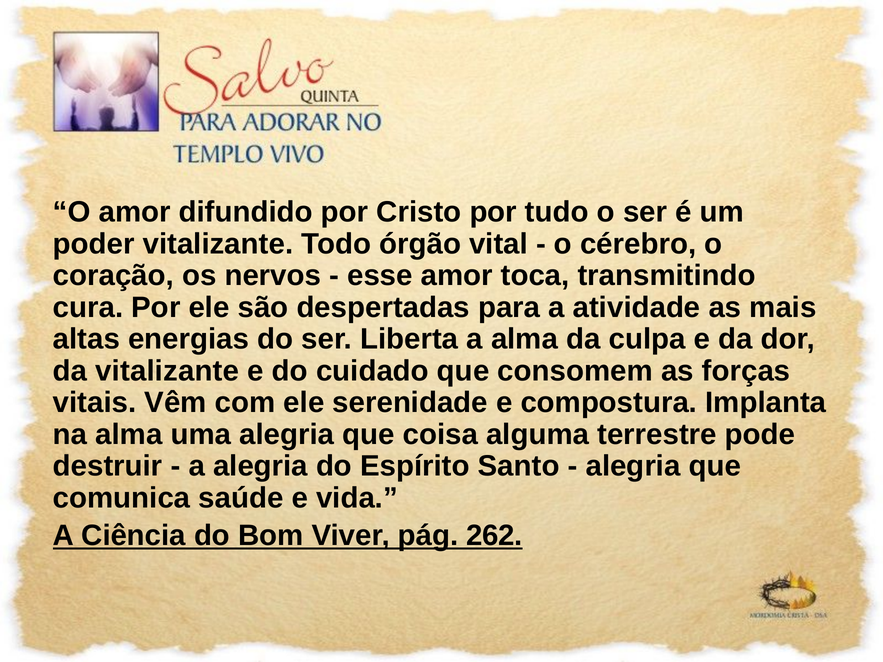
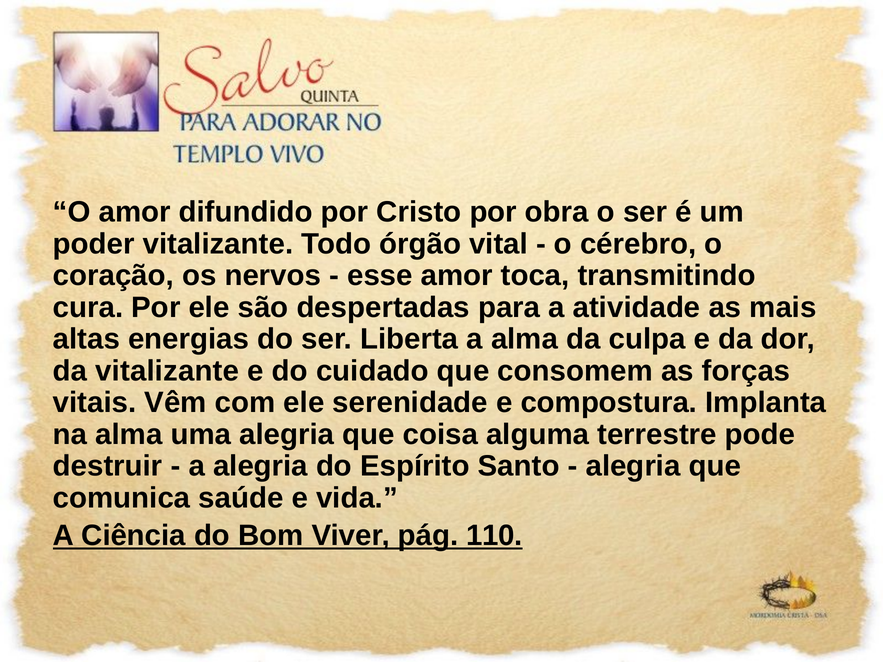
tudo: tudo -> obra
262: 262 -> 110
